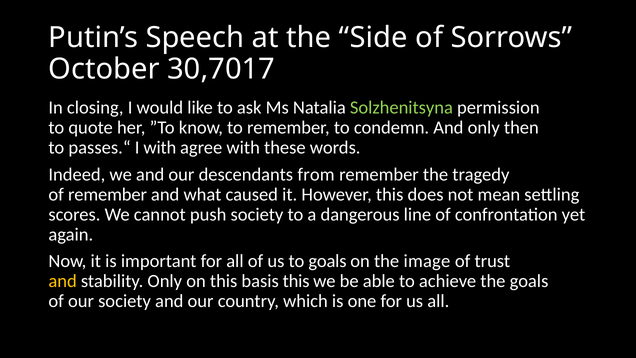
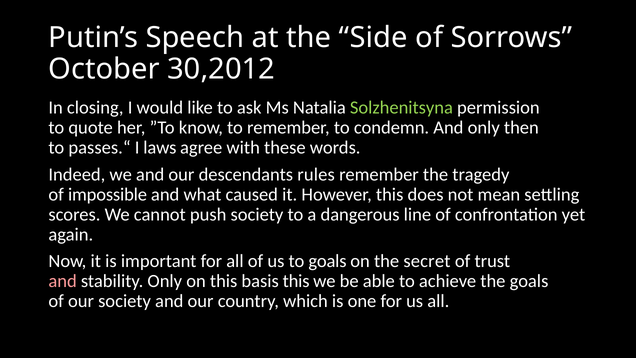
30,7017: 30,7017 -> 30,2012
I with: with -> laws
from: from -> rules
of remember: remember -> impossible
image: image -> secret
and at (63, 281) colour: yellow -> pink
